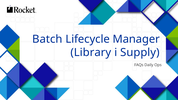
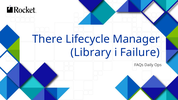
Batch: Batch -> There
Supply: Supply -> Failure
